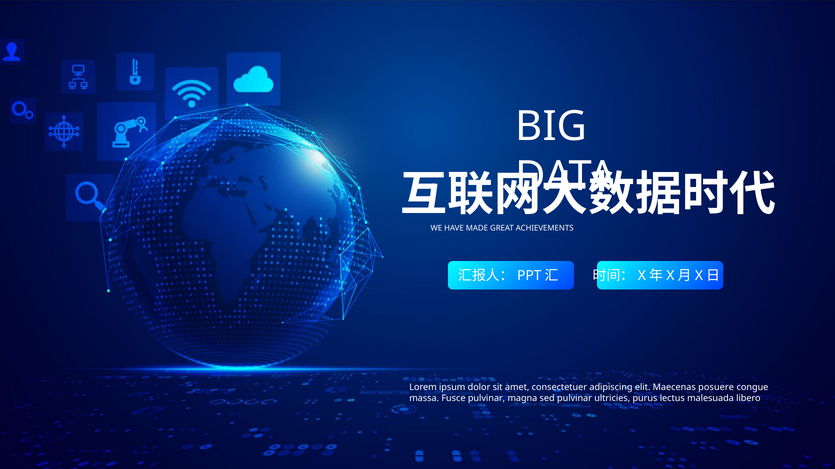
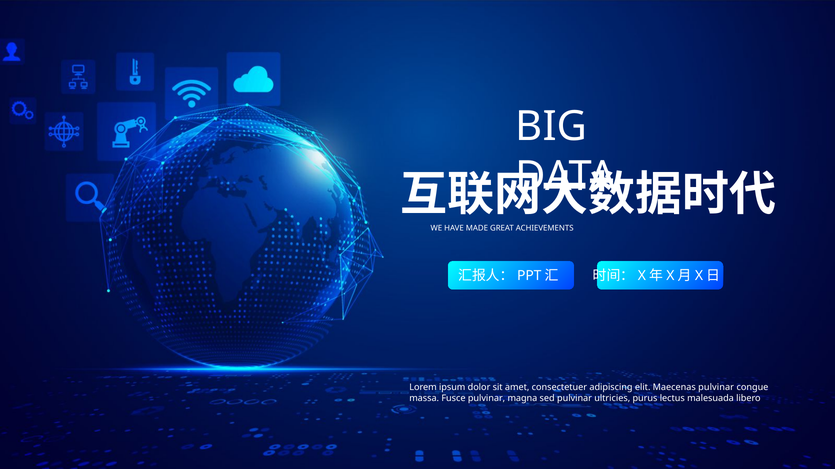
Maecenas posuere: posuere -> pulvinar
